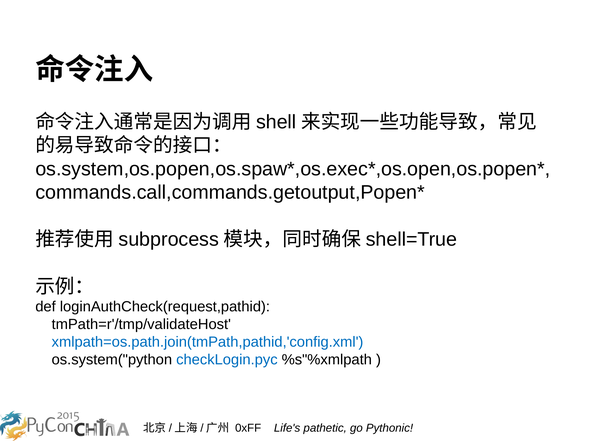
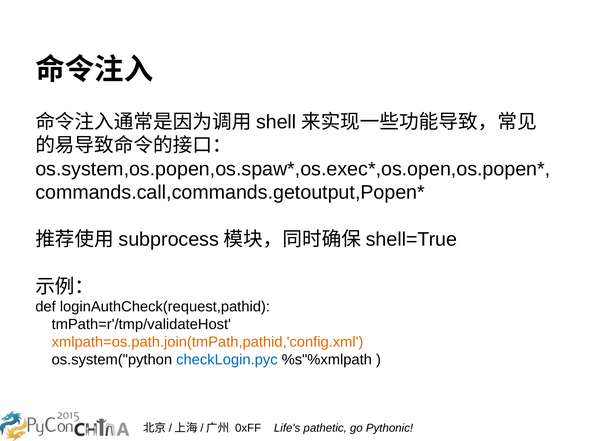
xmlpath=os.path.join(tmPath,pathid,'config.xml colour: blue -> orange
